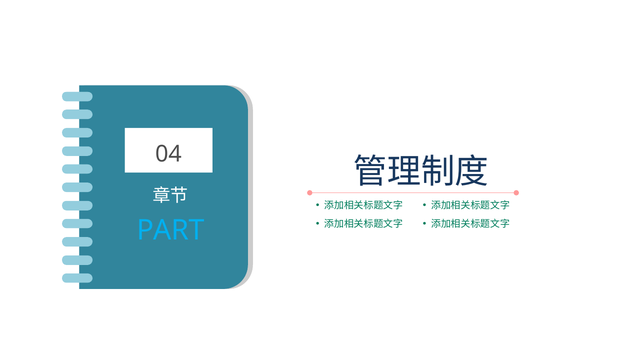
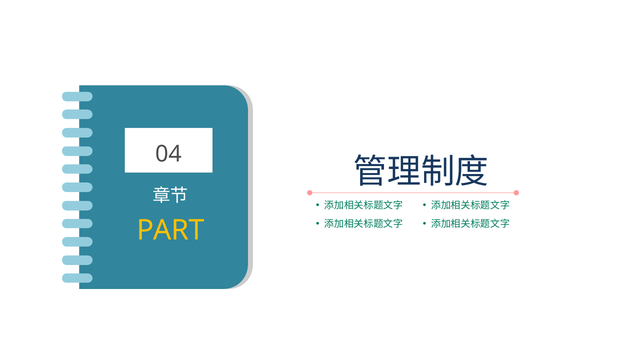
PART colour: light blue -> yellow
